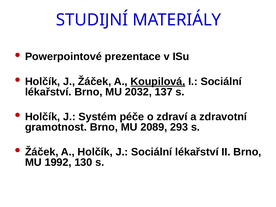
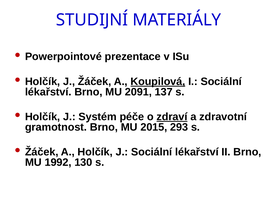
2032: 2032 -> 2091
zdraví underline: none -> present
2089: 2089 -> 2015
